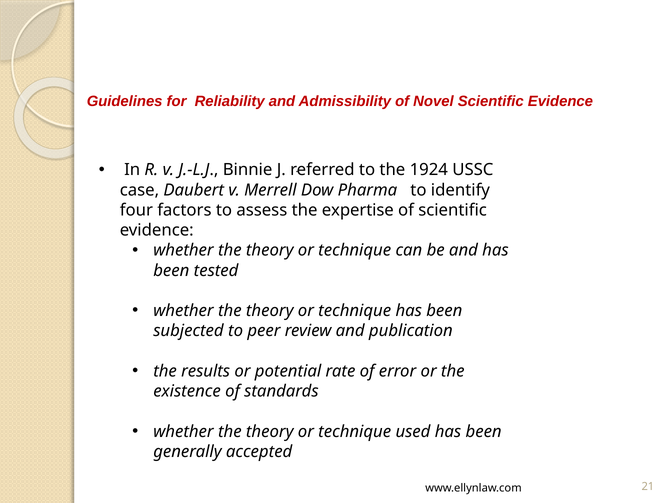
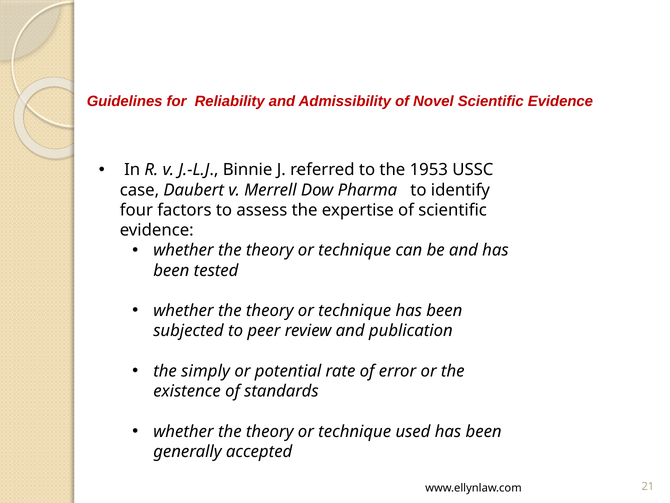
1924: 1924 -> 1953
results: results -> simply
